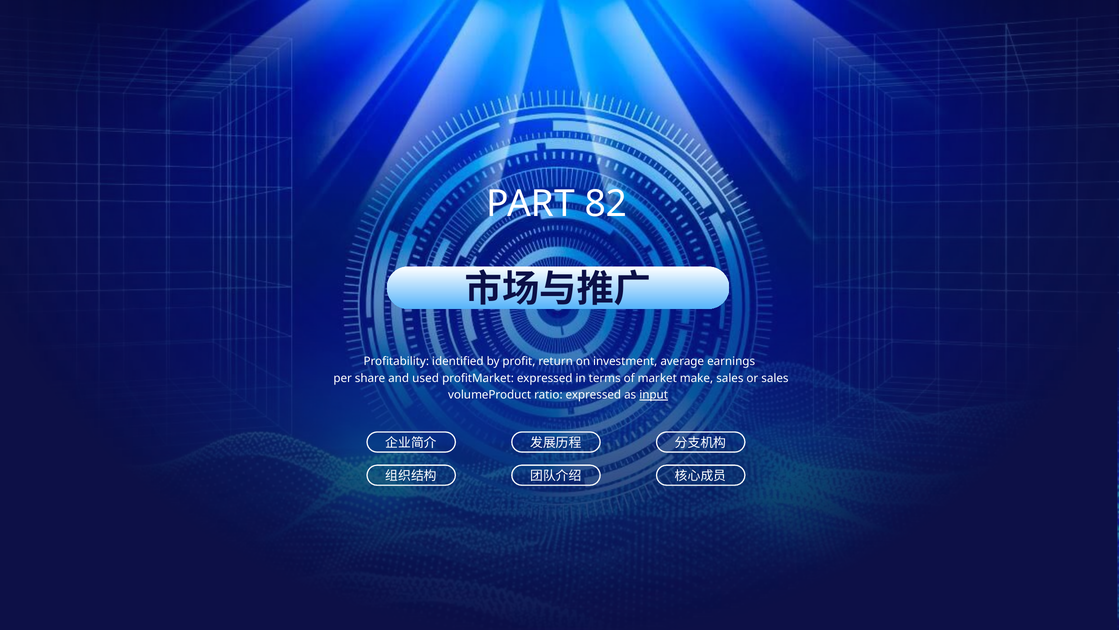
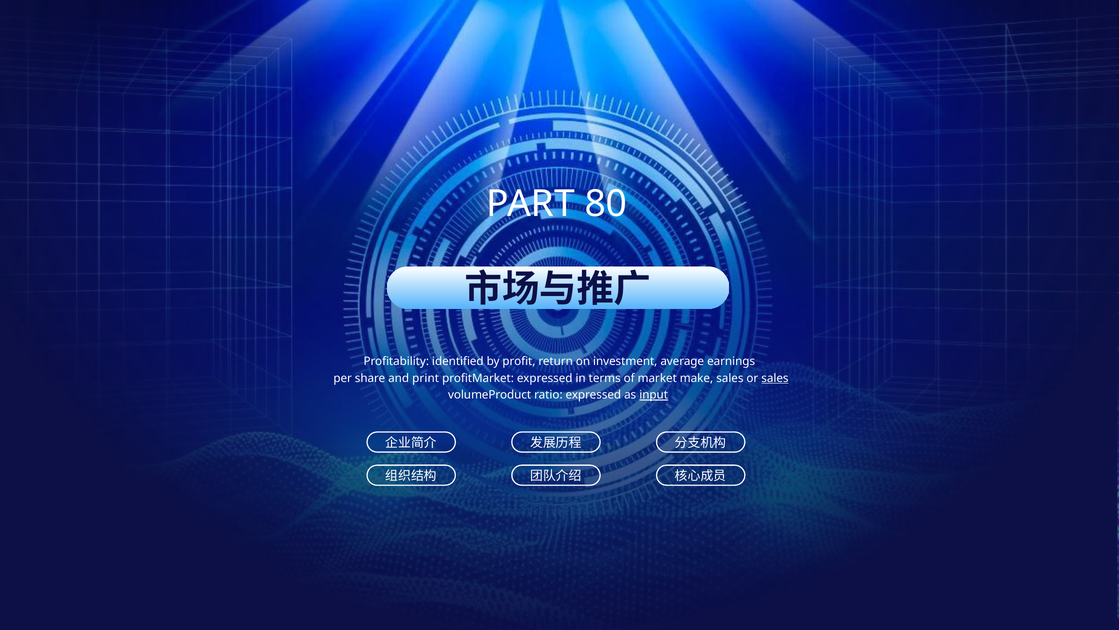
82: 82 -> 80
used: used -> print
sales at (775, 378) underline: none -> present
